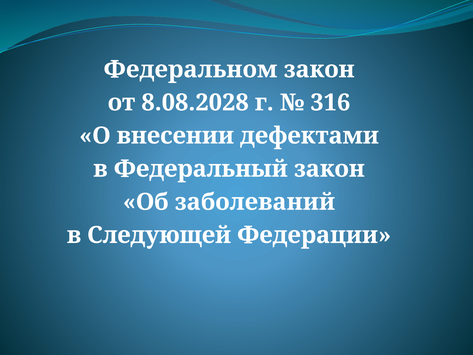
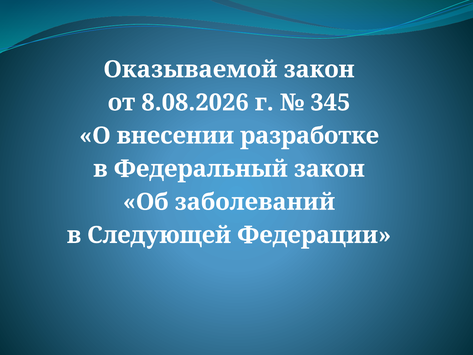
Федеральном: Федеральном -> Оказываемой
8.08.2028: 8.08.2028 -> 8.08.2026
316: 316 -> 345
дефектами: дефектами -> разработке
